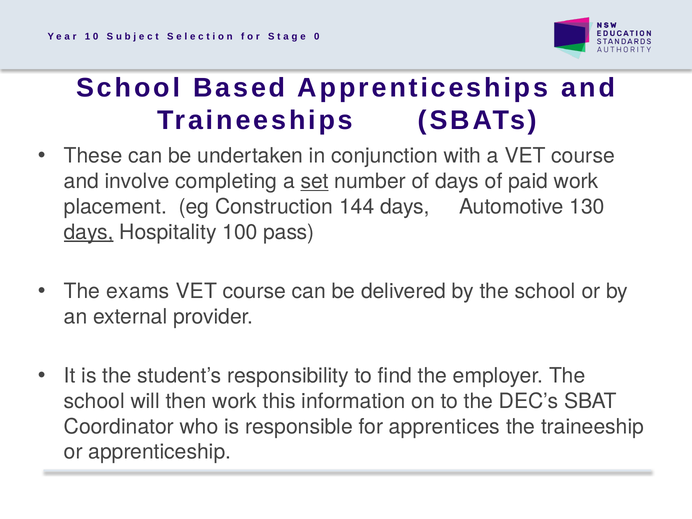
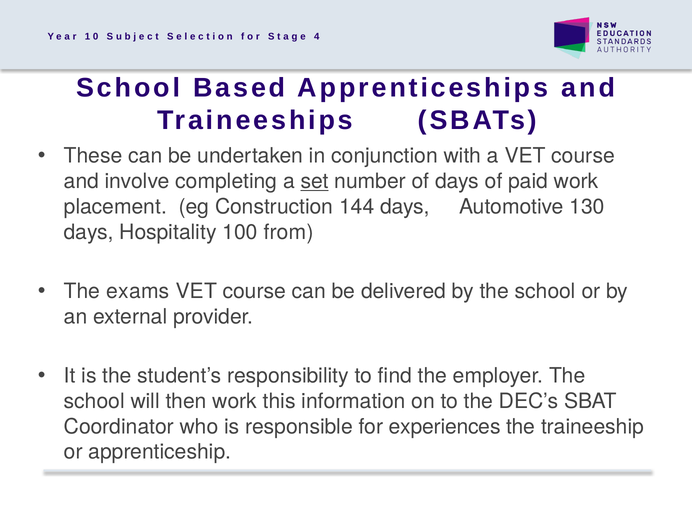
0 at (317, 37): 0 -> 4
days at (89, 232) underline: present -> none
pass: pass -> from
apprentices: apprentices -> experiences
